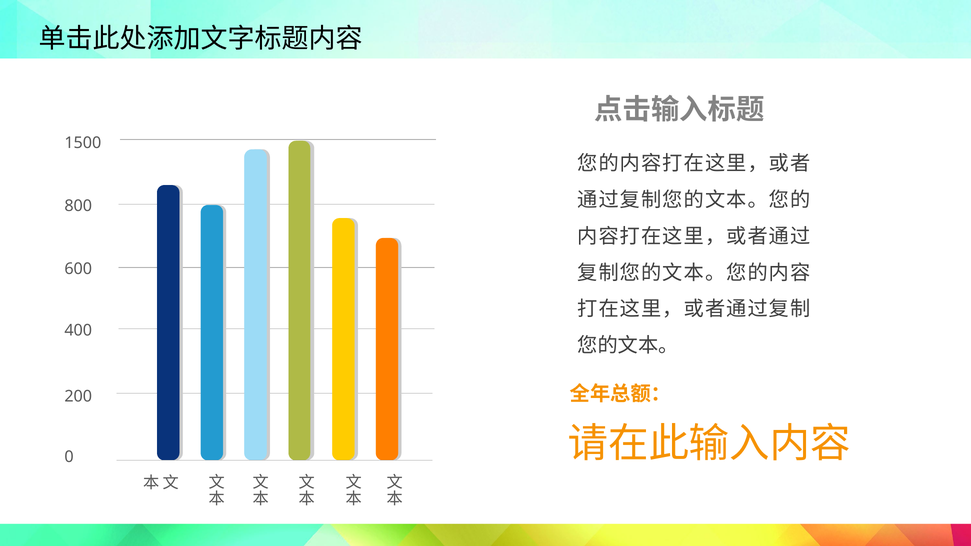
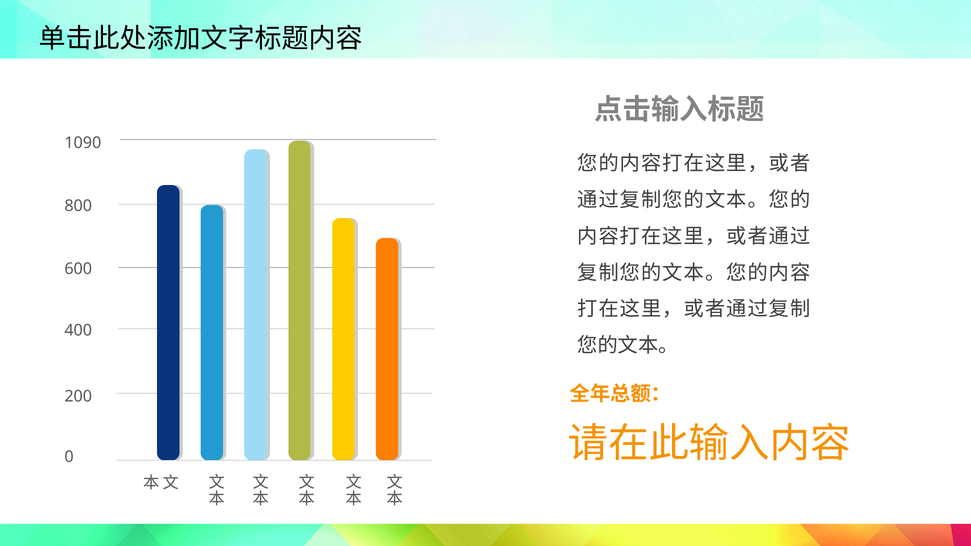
1500: 1500 -> 1090
